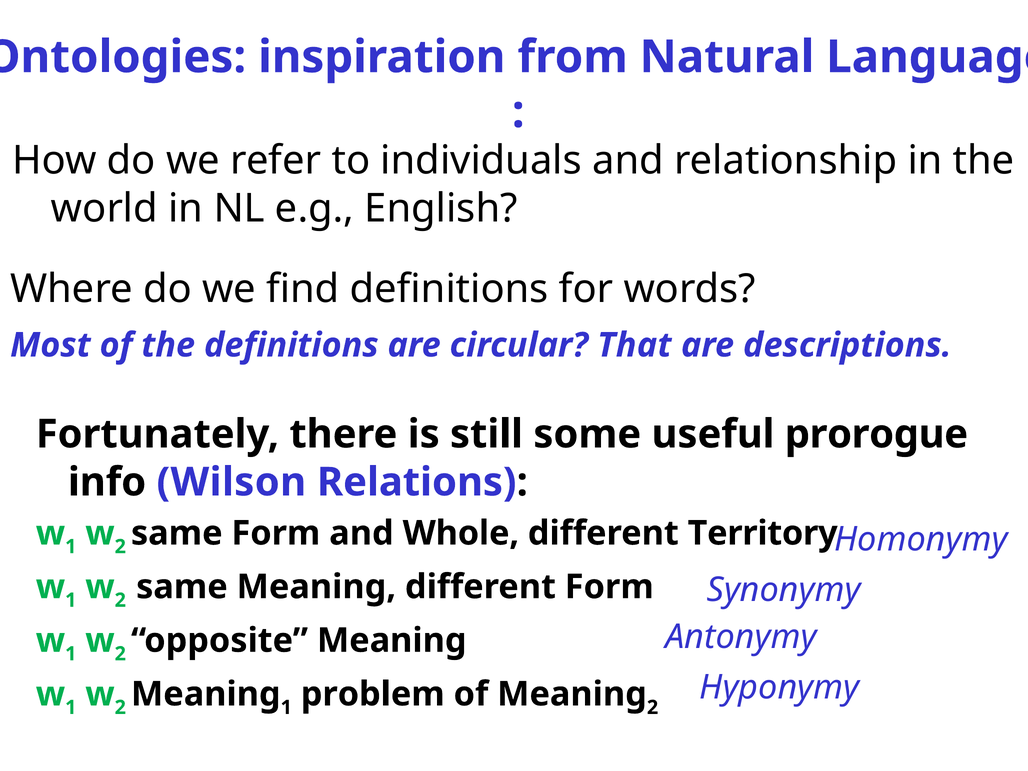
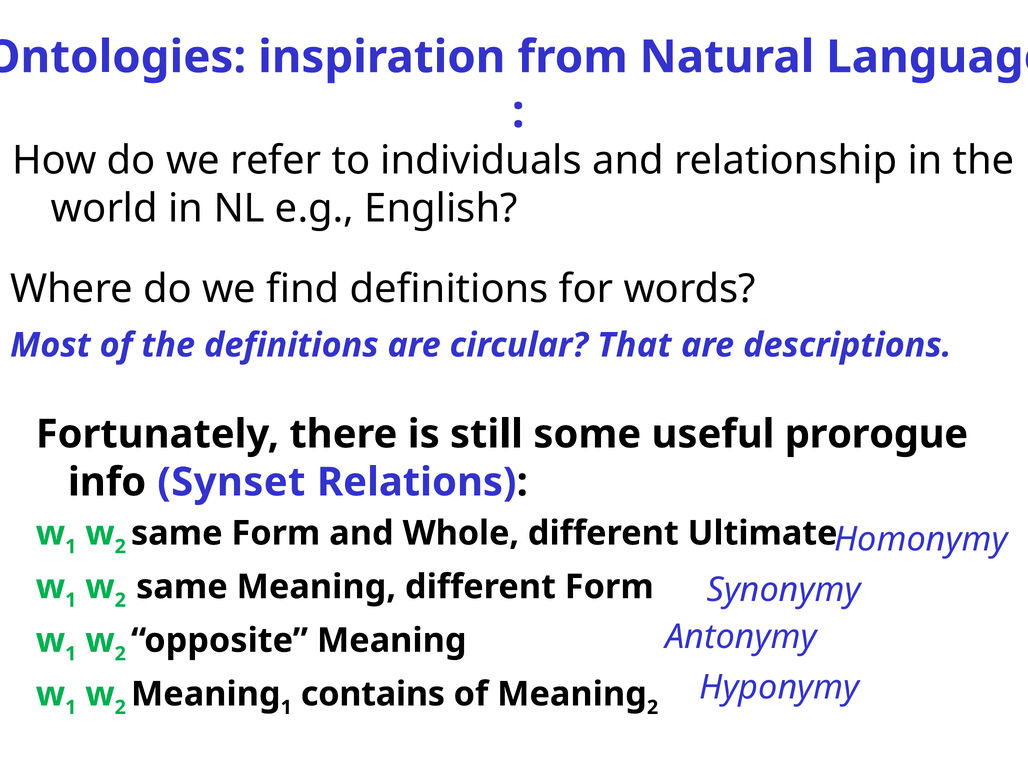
Wilson: Wilson -> Synset
Territory: Territory -> Ultimate
problem: problem -> contains
